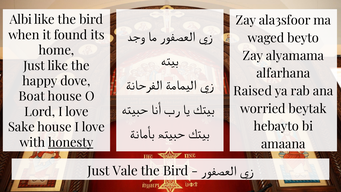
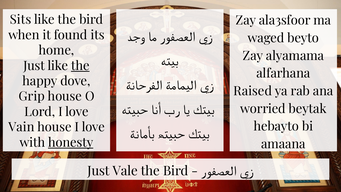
Albi: Albi -> Sits
the at (80, 66) underline: none -> present
Boat: Boat -> Grip
Sake: Sake -> Vain
